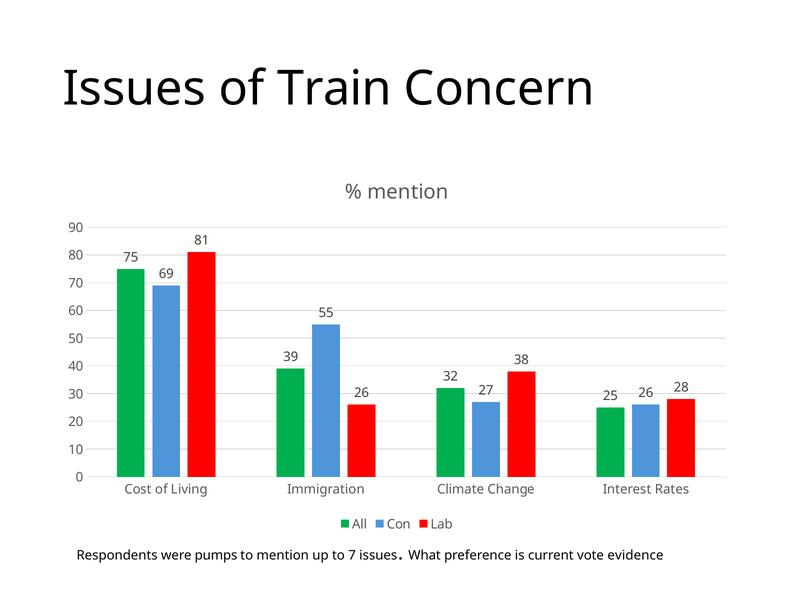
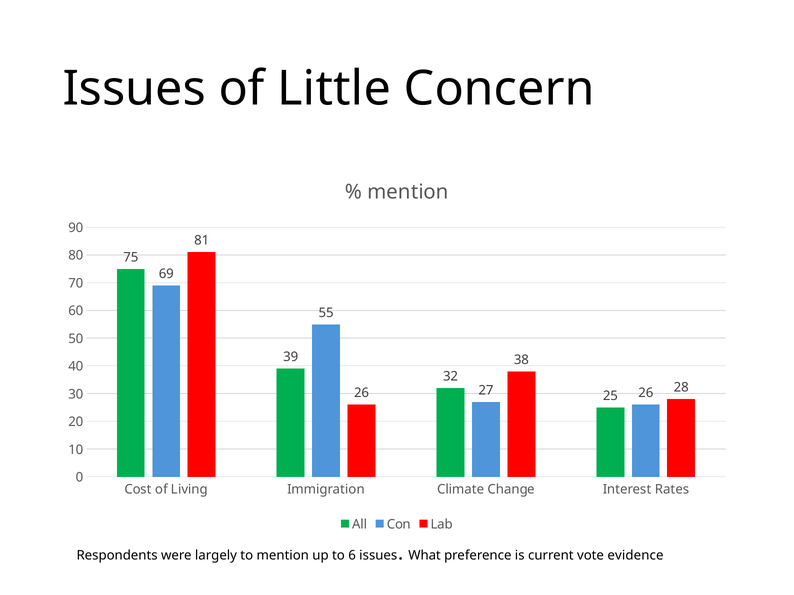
Train: Train -> Little
pumps: pumps -> largely
7: 7 -> 6
